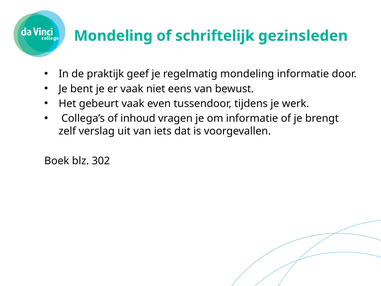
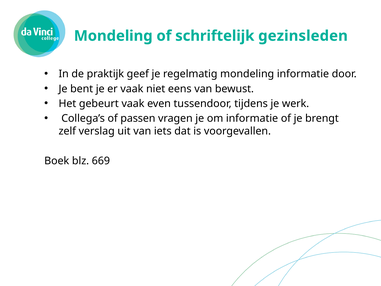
inhoud: inhoud -> passen
302: 302 -> 669
